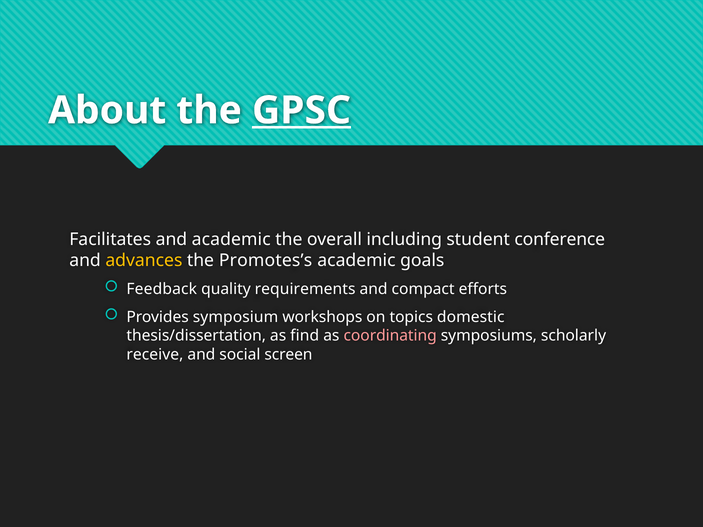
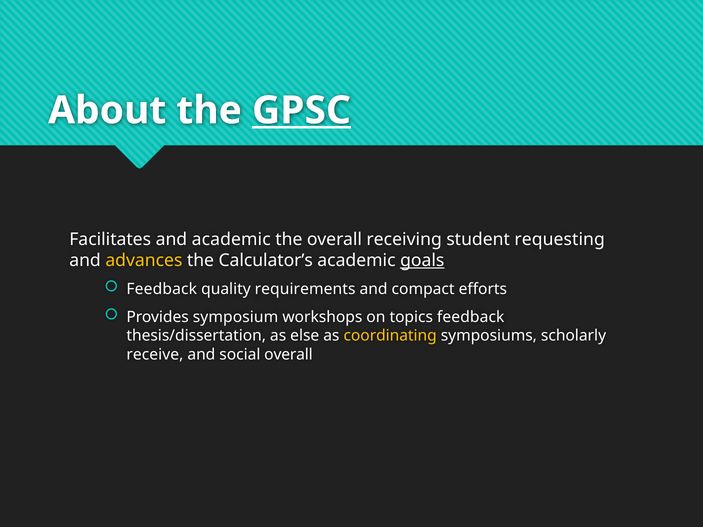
including: including -> receiving
conference: conference -> requesting
Promotes’s: Promotes’s -> Calculator’s
goals underline: none -> present
topics domestic: domestic -> feedback
find: find -> else
coordinating colour: pink -> yellow
social screen: screen -> overall
